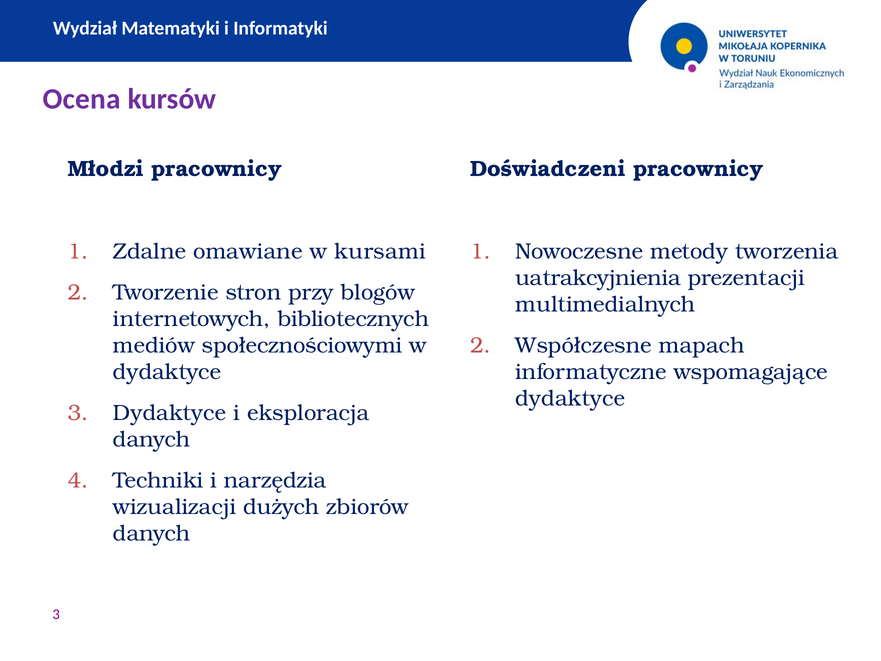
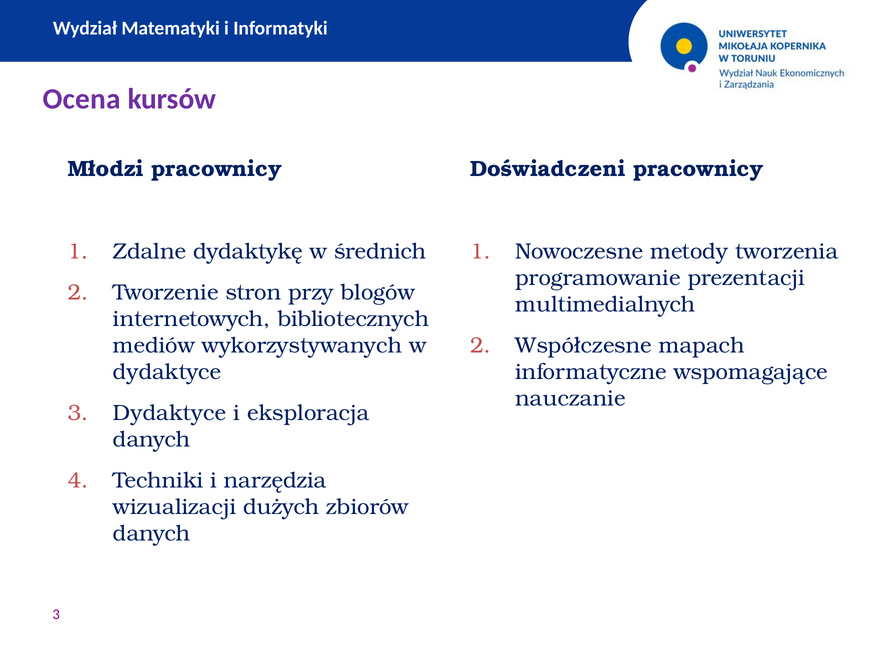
omawiane: omawiane -> dydaktykę
kursami: kursami -> średnich
uatrakcyjnienia: uatrakcyjnienia -> programowanie
społecznościowymi: społecznościowymi -> wykorzystywanych
dydaktyce at (570, 398): dydaktyce -> nauczanie
